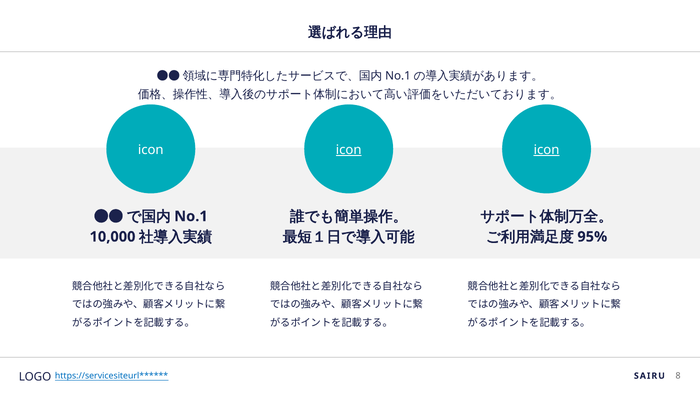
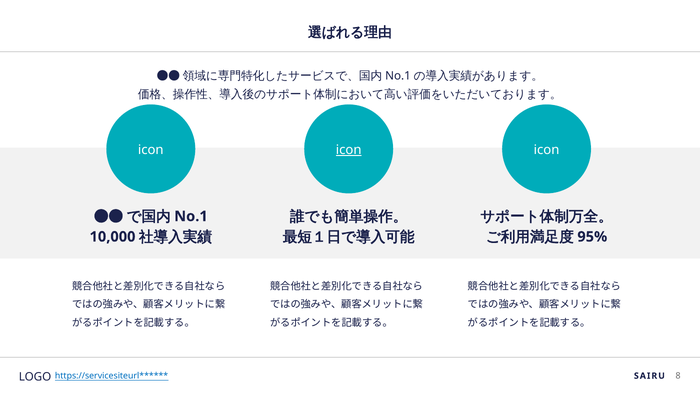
icon at (547, 150) underline: present -> none
